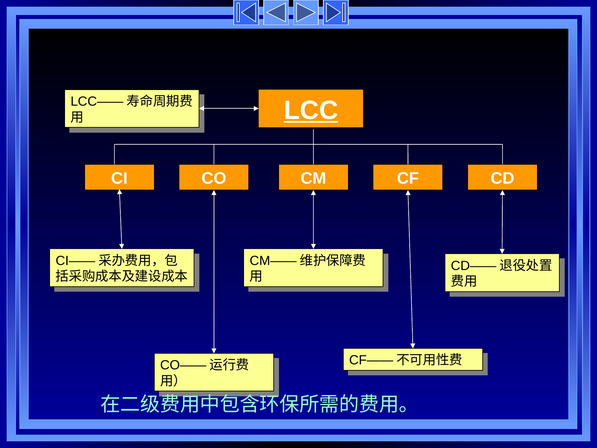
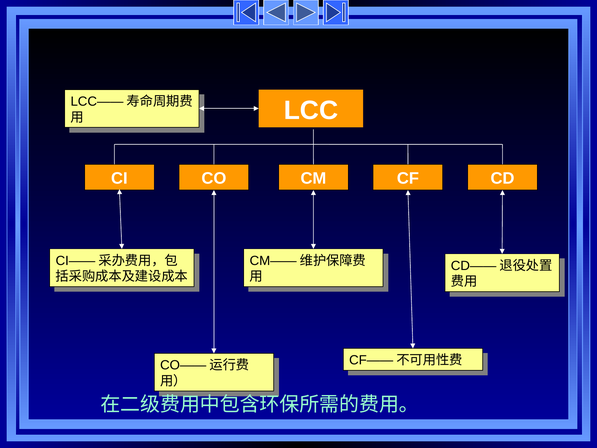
LCC underline: present -> none
